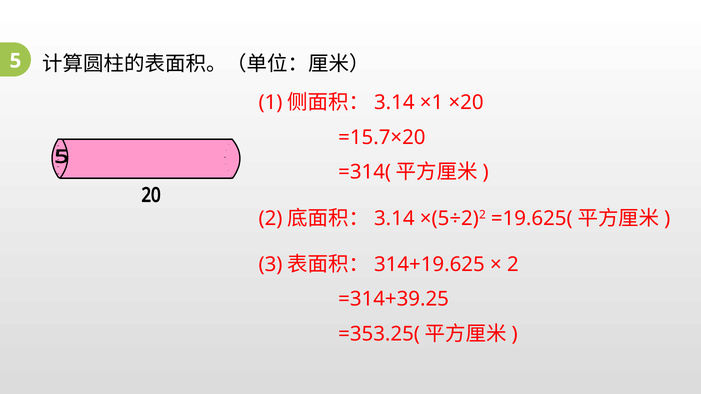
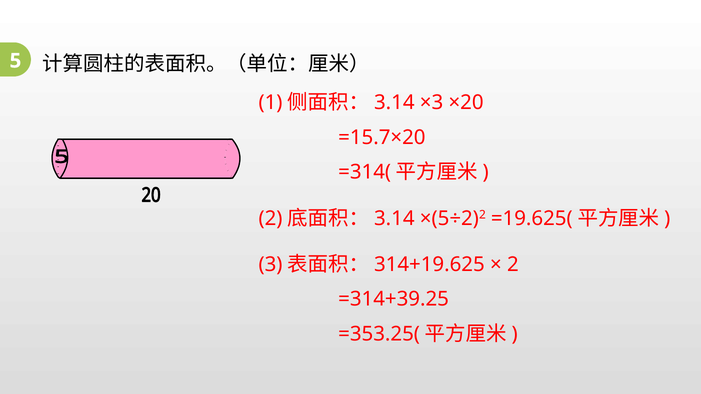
×1: ×1 -> ×3
